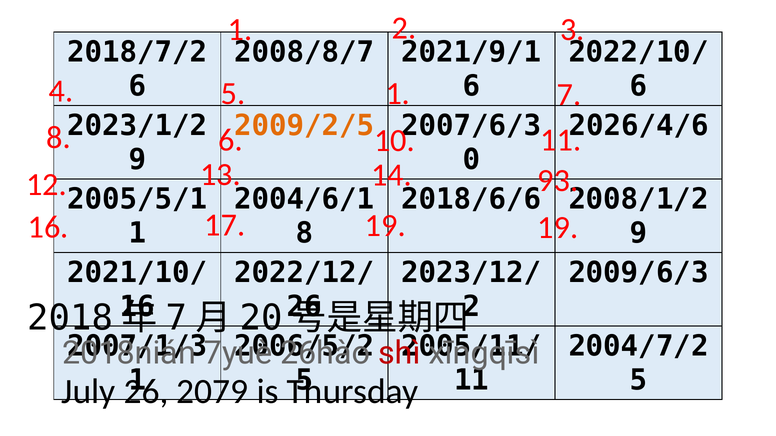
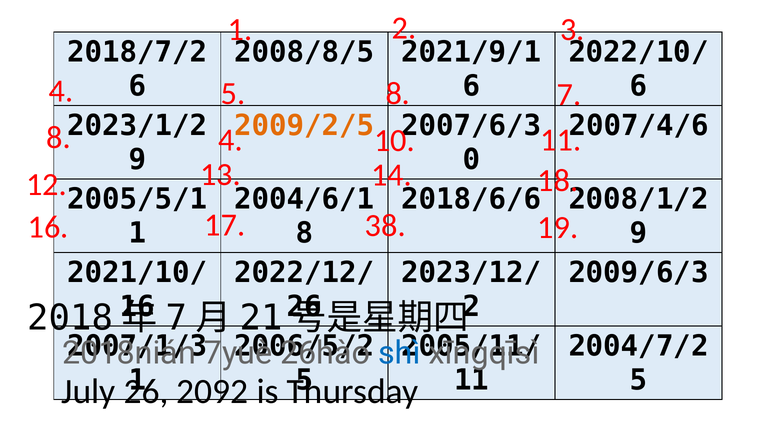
2008/8/7: 2008/8/7 -> 2008/8/5
5 1: 1 -> 8
2026/4/6: 2026/4/6 -> 2007/4/6
8 6: 6 -> 4
93: 93 -> 18
17 19: 19 -> 38
20: 20 -> 21
shì colour: red -> blue
2079: 2079 -> 2092
